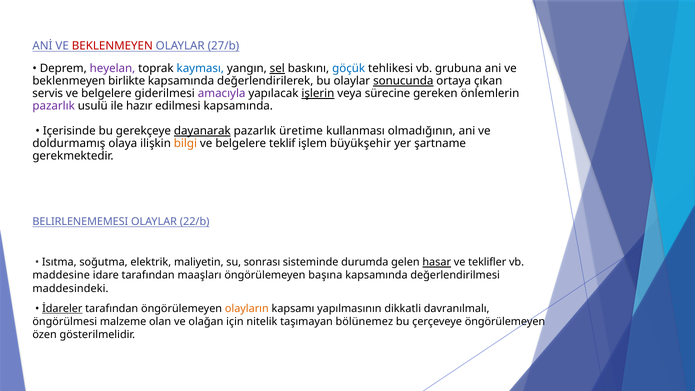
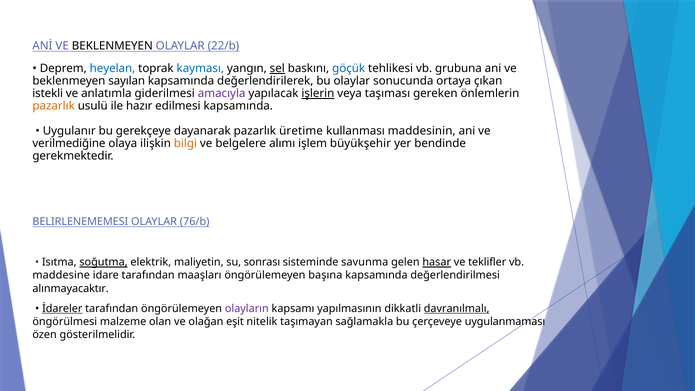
BEKLENMEYEN at (112, 46) colour: red -> black
27/b: 27/b -> 22/b
heyelan colour: purple -> blue
birlikte: birlikte -> sayılan
sonucunda underline: present -> none
servis: servis -> istekli
belgelere at (106, 94): belgelere -> anlatımla
sürecine: sürecine -> taşıması
pazarlık at (54, 106) colour: purple -> orange
Içerisinde: Içerisinde -> Uygulanır
dayanarak underline: present -> none
olmadığının: olmadığının -> maddesinin
doldurmamış: doldurmamış -> verilmediğine
teklif: teklif -> alımı
şartname: şartname -> bendinde
22/b: 22/b -> 76/b
soğutma underline: none -> present
durumda: durumda -> savunma
maddesindeki: maddesindeki -> alınmayacaktır
olayların colour: orange -> purple
davranılmalı underline: none -> present
için: için -> eşit
bölünemez: bölünemez -> sağlamakla
çerçeveye öngörülemeyen: öngörülemeyen -> uygulanmaması
